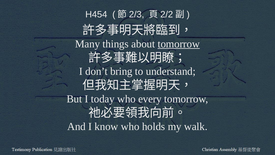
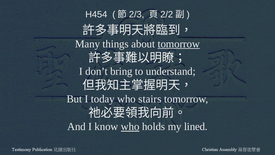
every: every -> stairs
who at (130, 126) underline: none -> present
walk: walk -> lined
